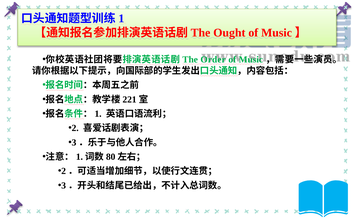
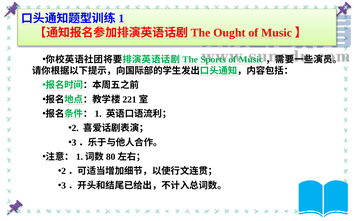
Order: Order -> Sports
